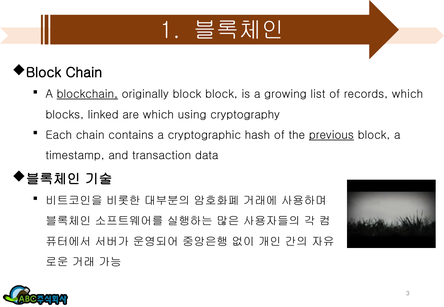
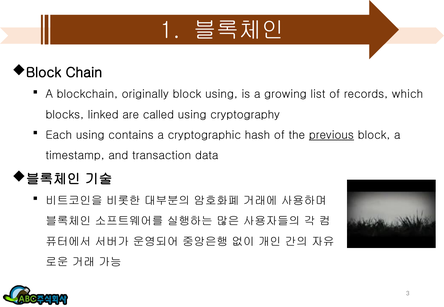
blockchain underline: present -> none
block block: block -> using
are which: which -> called
Each chain: chain -> using
